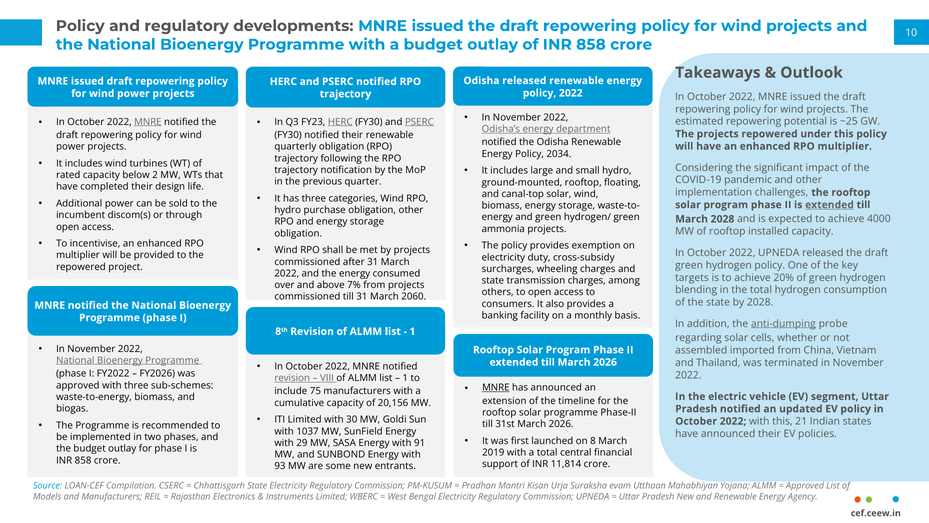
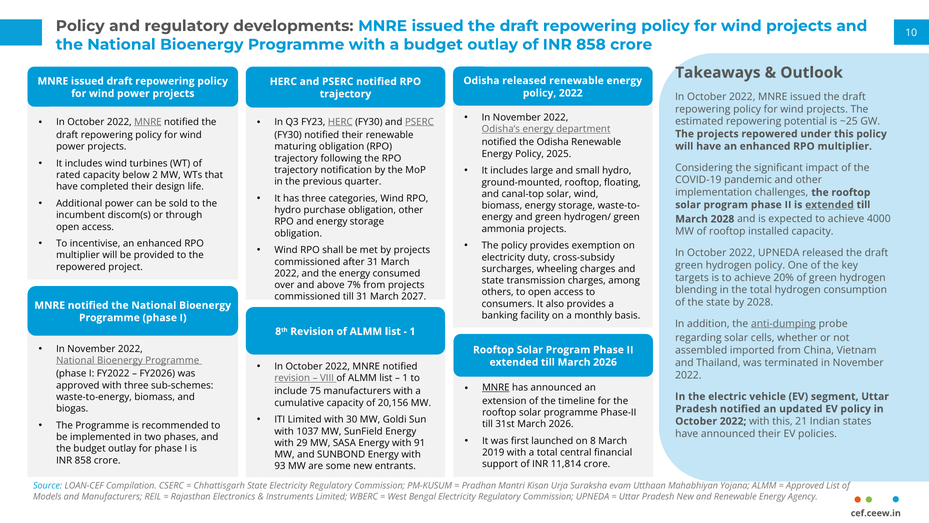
quarterly: quarterly -> maturing
2034: 2034 -> 2025
2060: 2060 -> 2027
